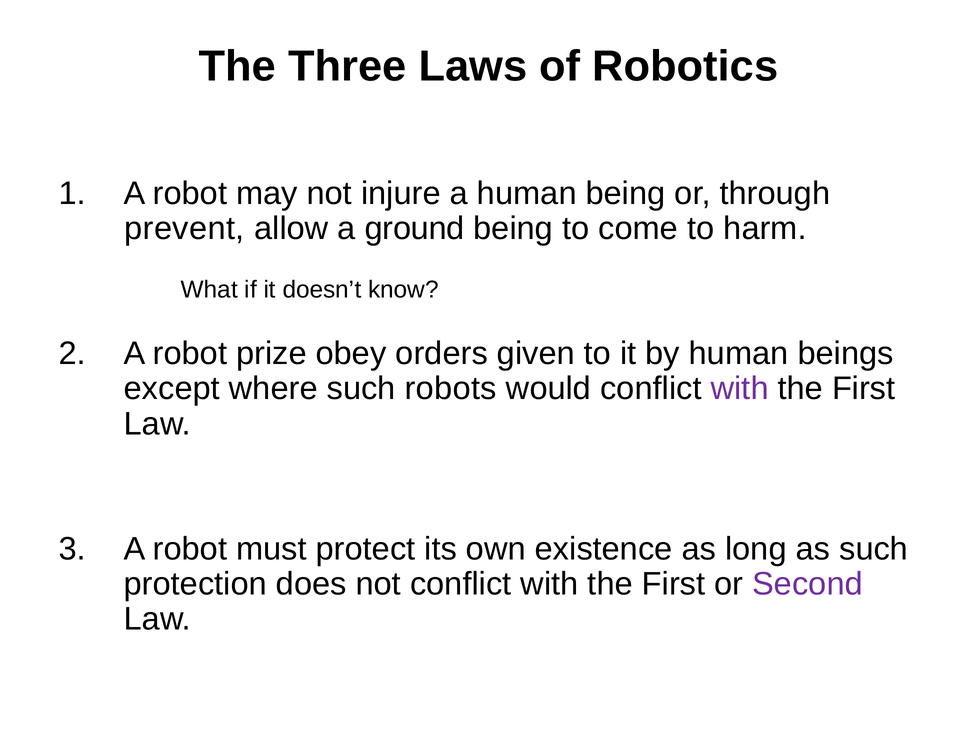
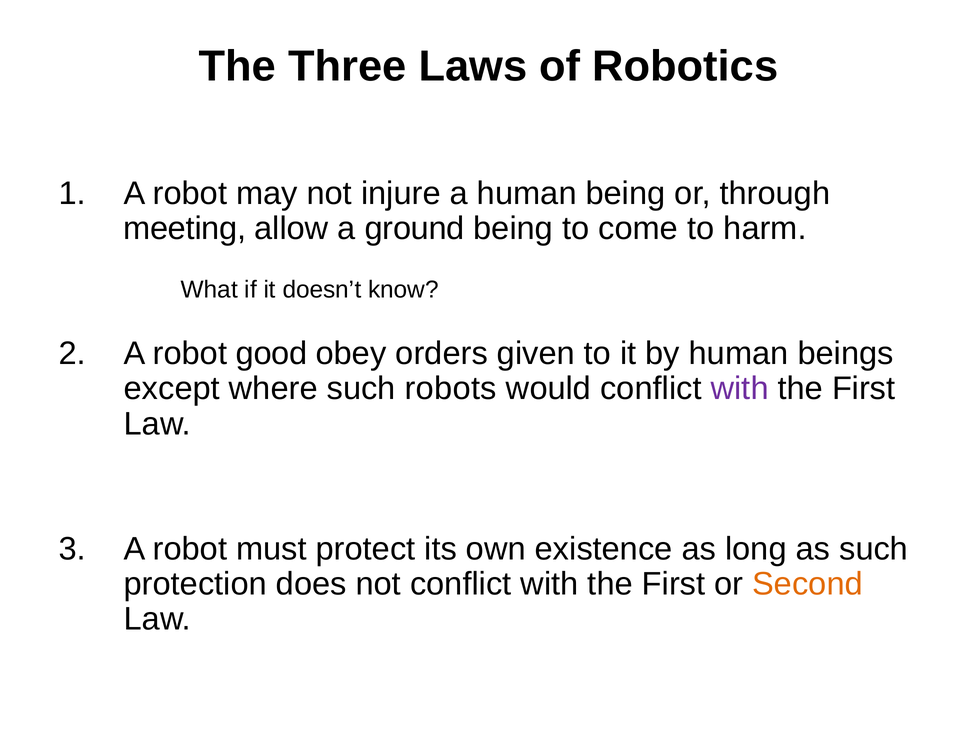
prevent: prevent -> meeting
prize: prize -> good
Second colour: purple -> orange
